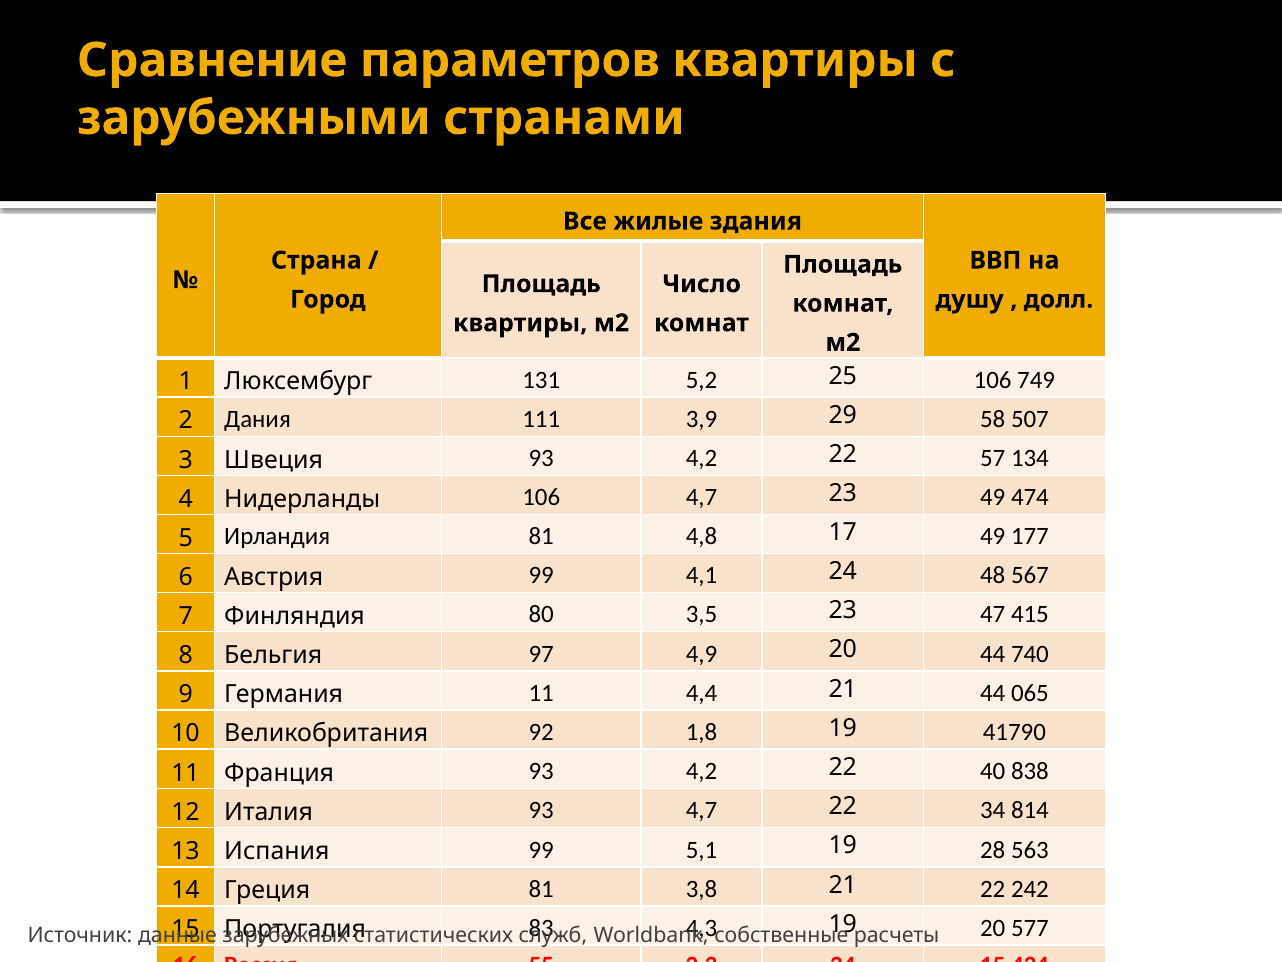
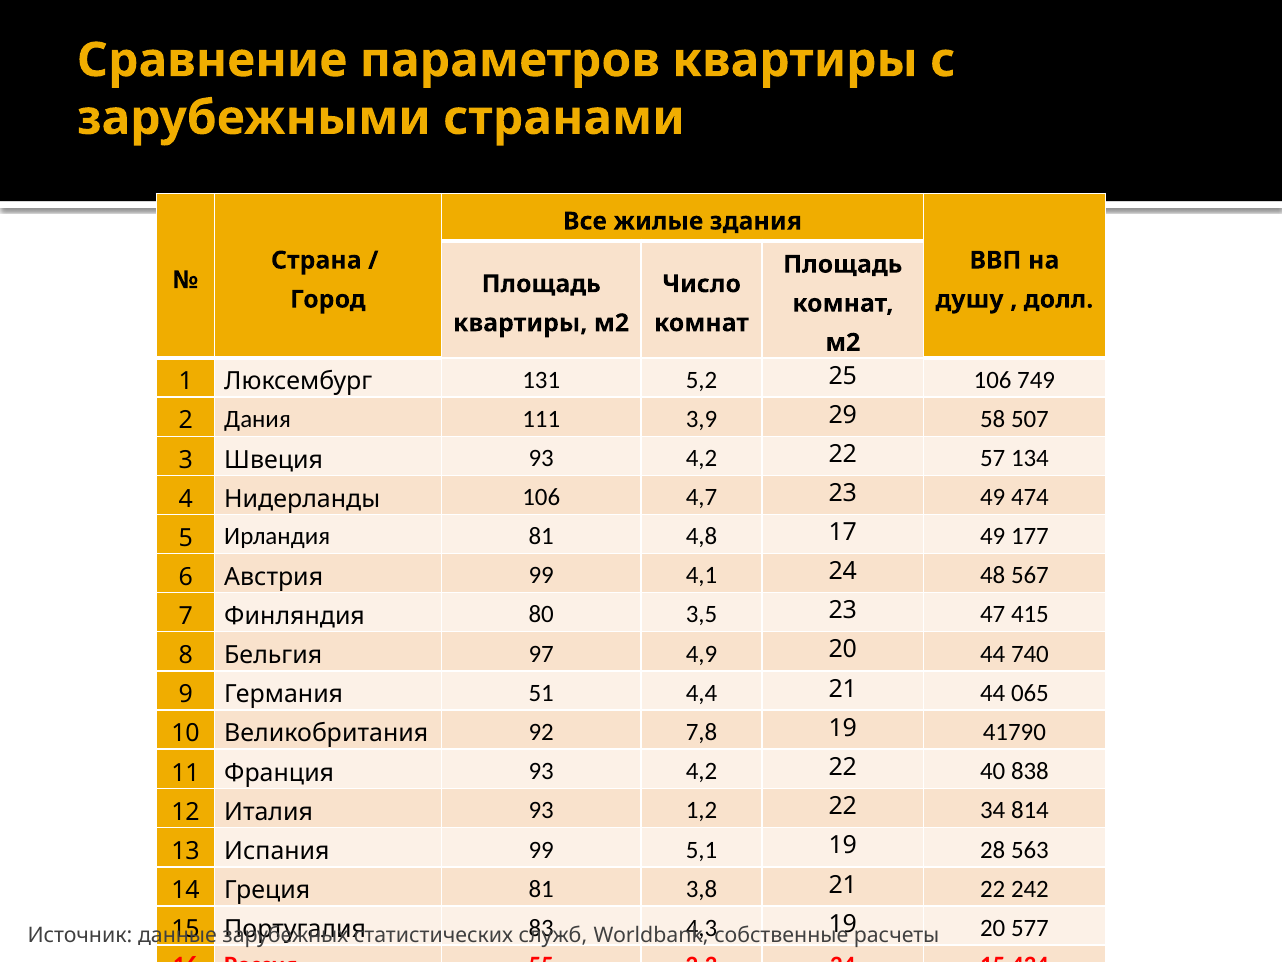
11 at (541, 693): 11 -> 51
1,8: 1,8 -> 7,8
93 4,7: 4,7 -> 1,2
